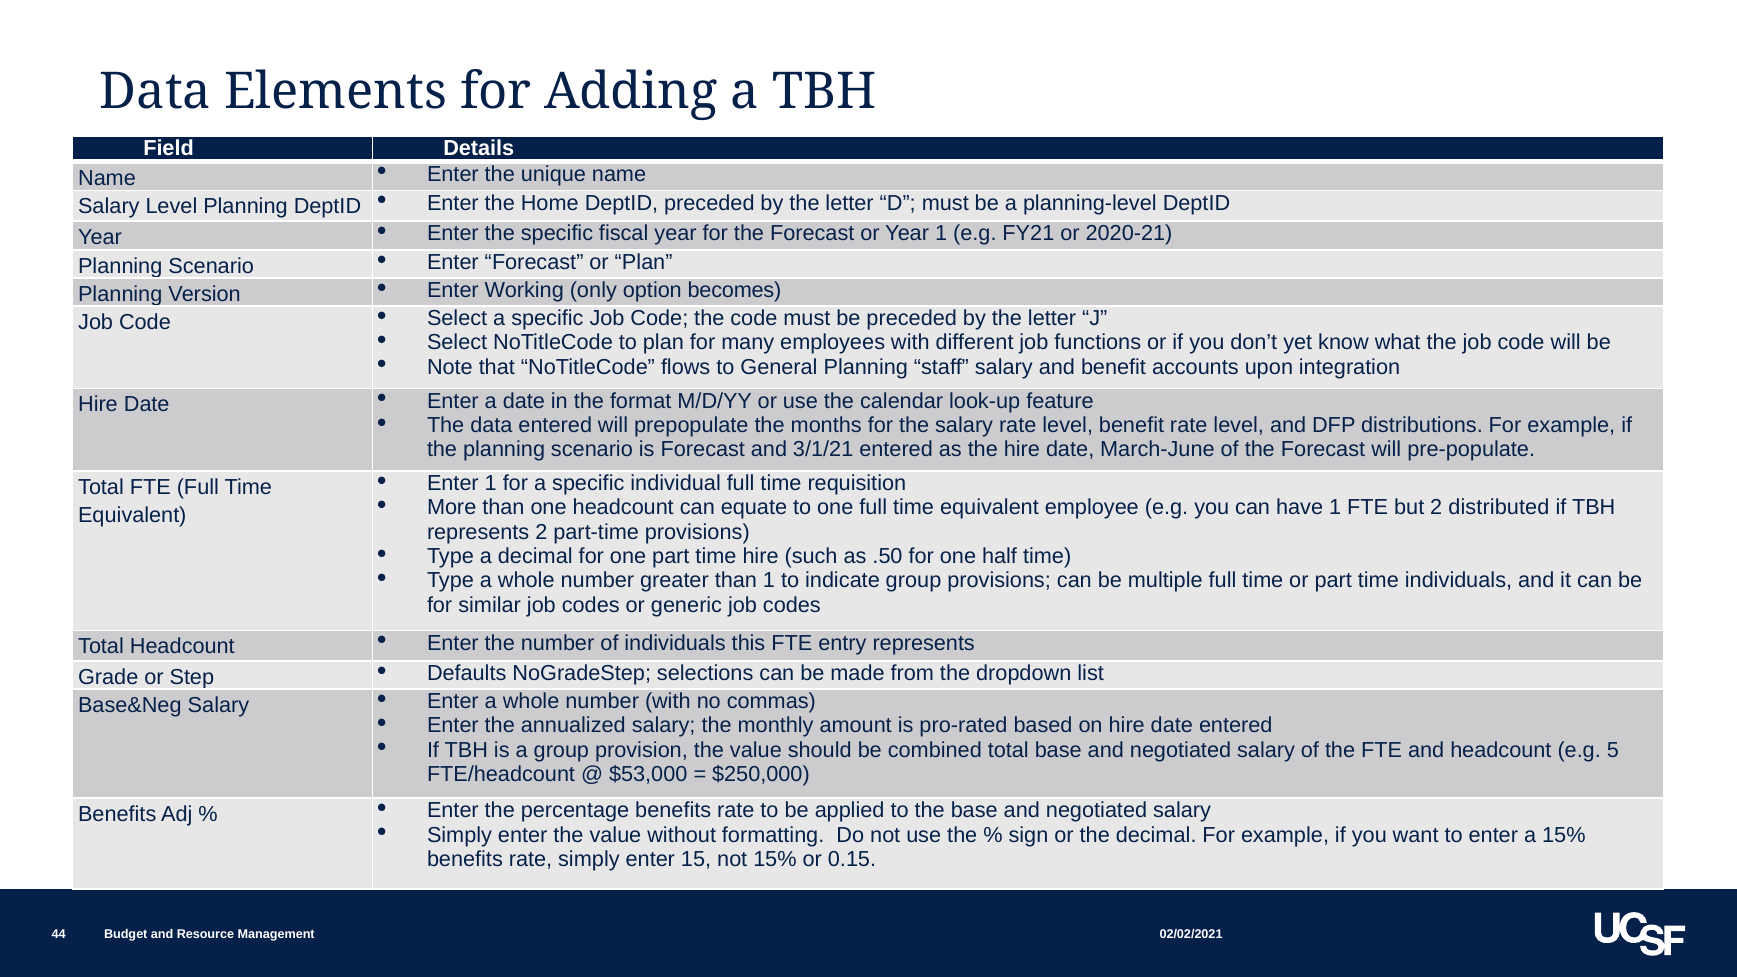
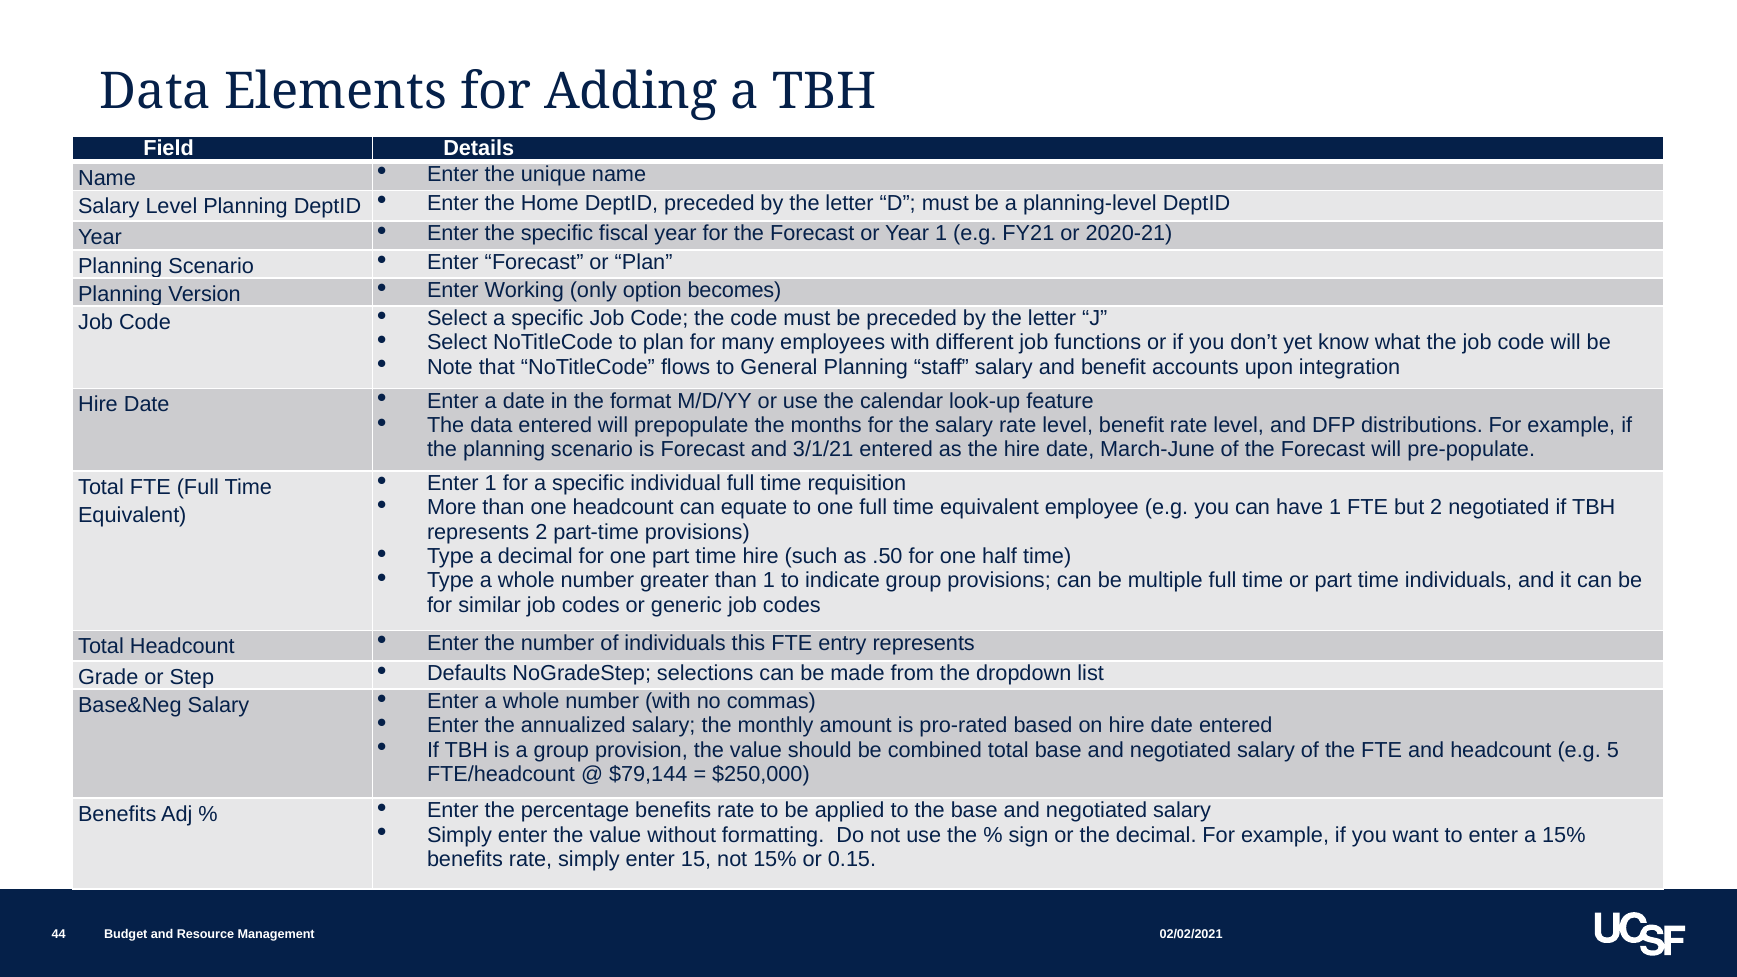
2 distributed: distributed -> negotiated
$53,000: $53,000 -> $79,144
